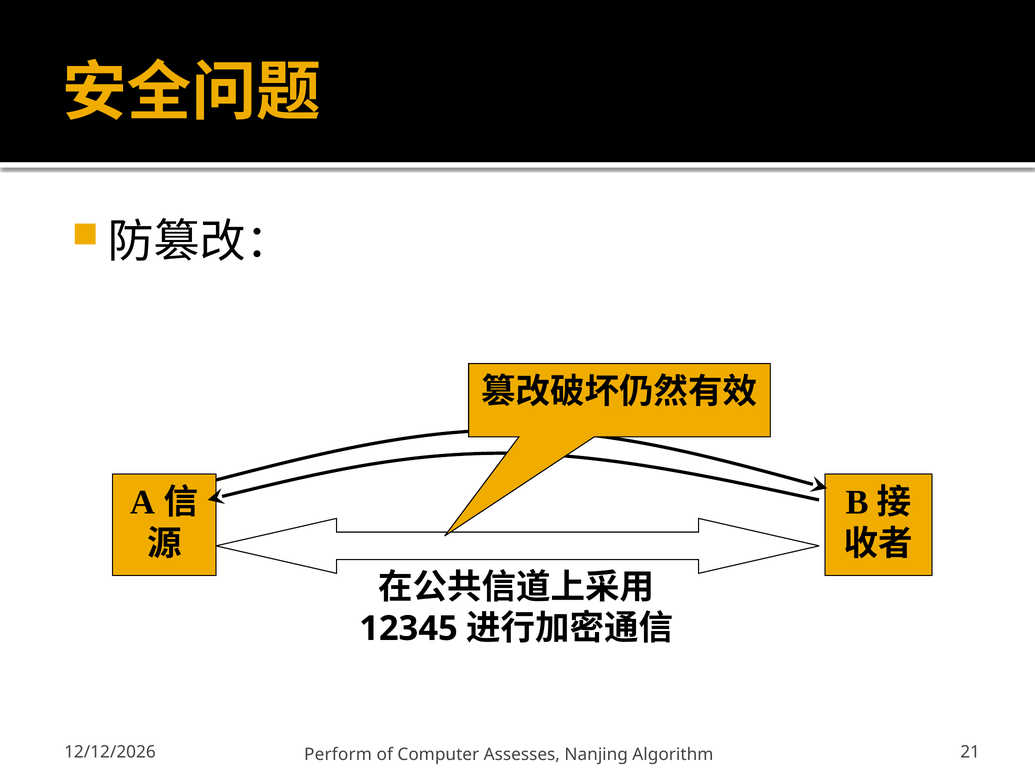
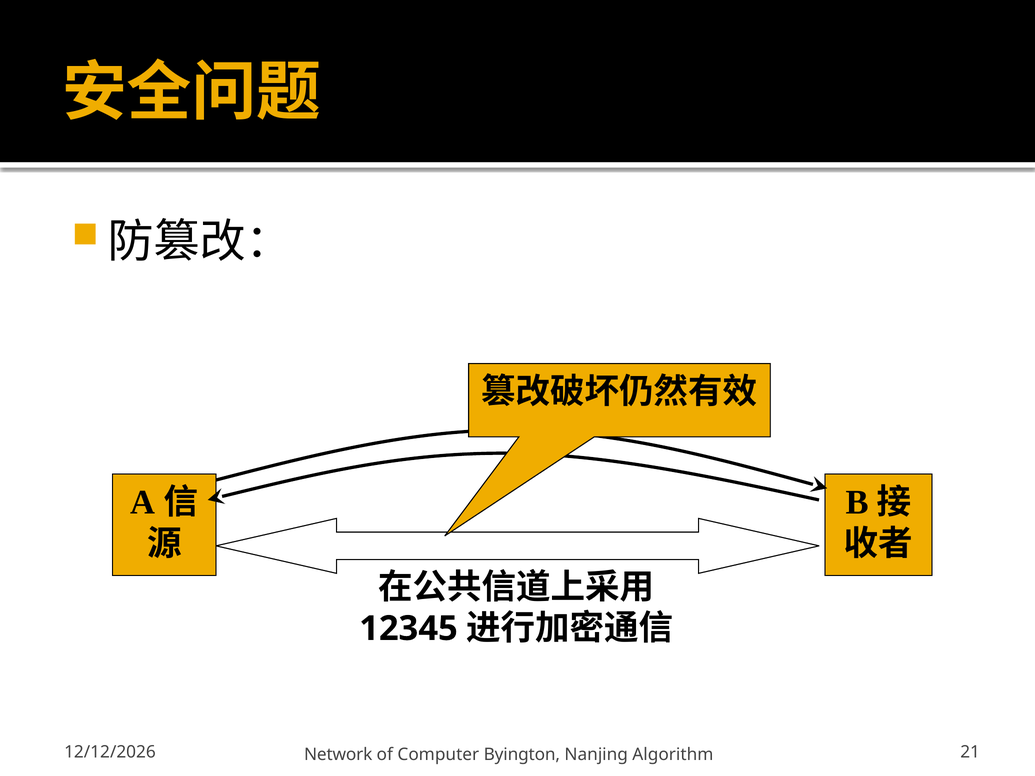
Perform: Perform -> Network
Assesses: Assesses -> Byington
